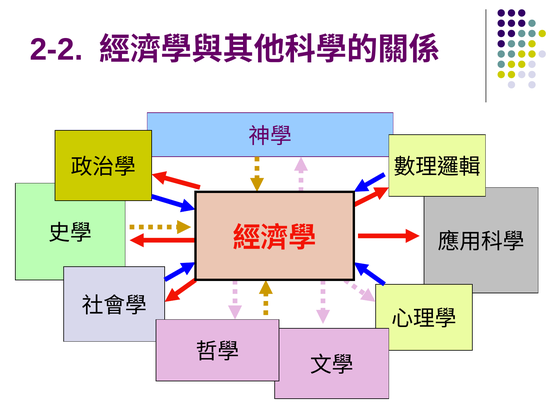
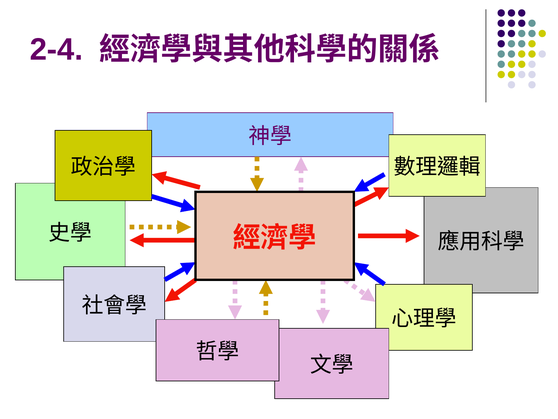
2-2: 2-2 -> 2-4
